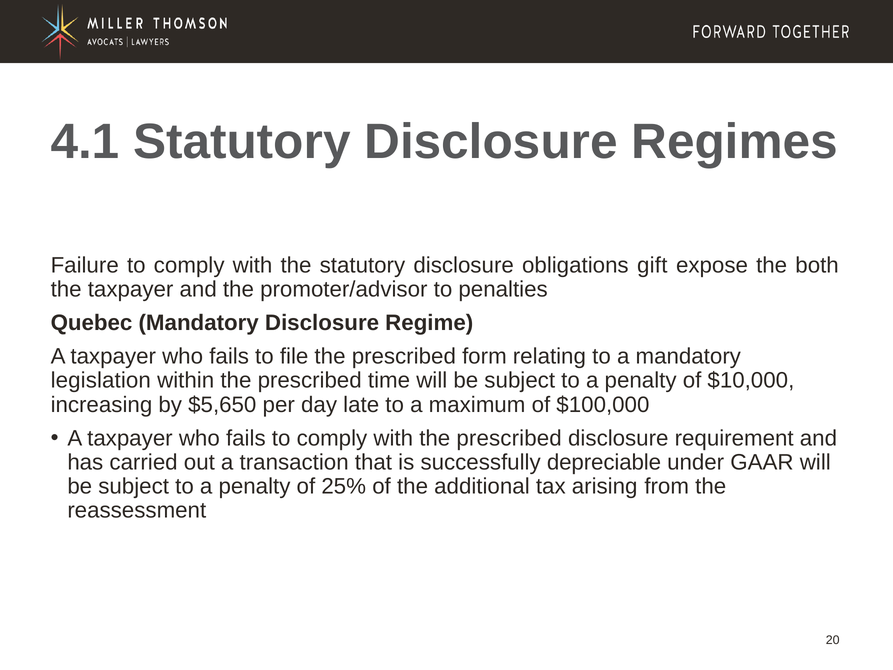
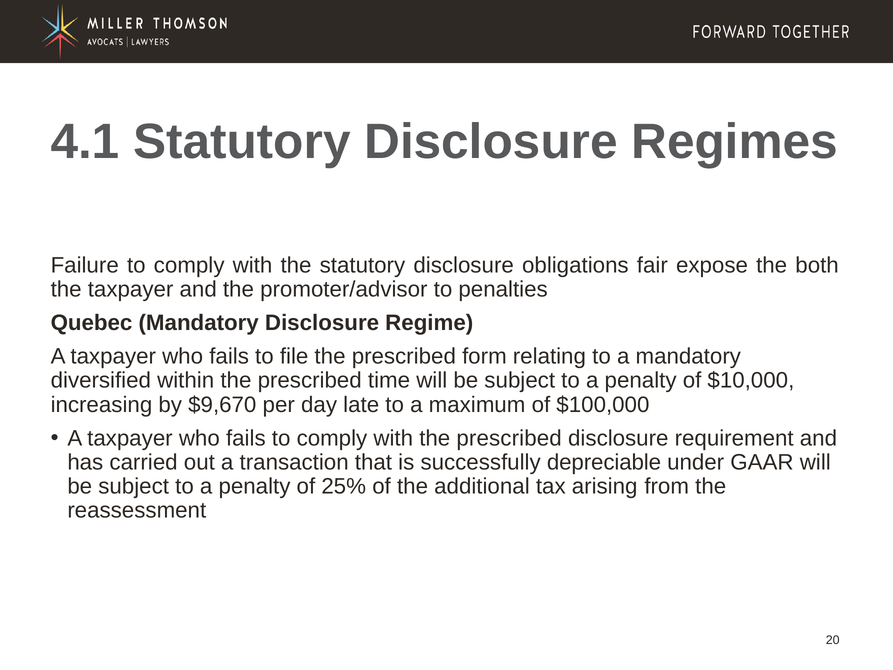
gift: gift -> fair
legislation: legislation -> diversified
$5,650: $5,650 -> $9,670
